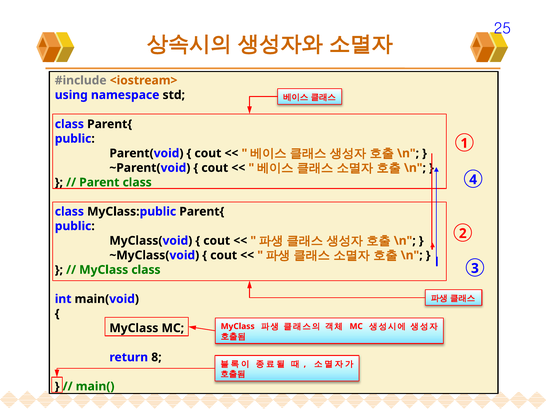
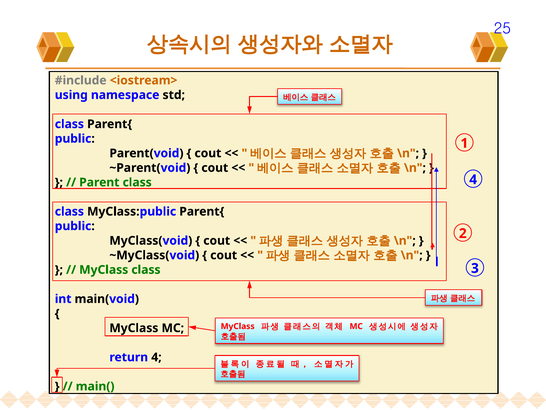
return 8: 8 -> 4
